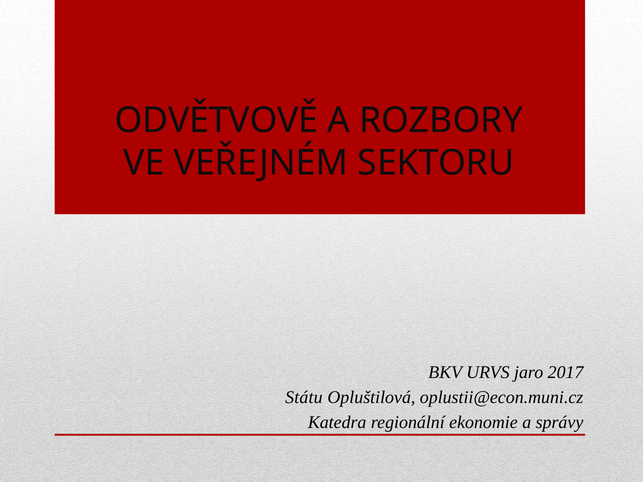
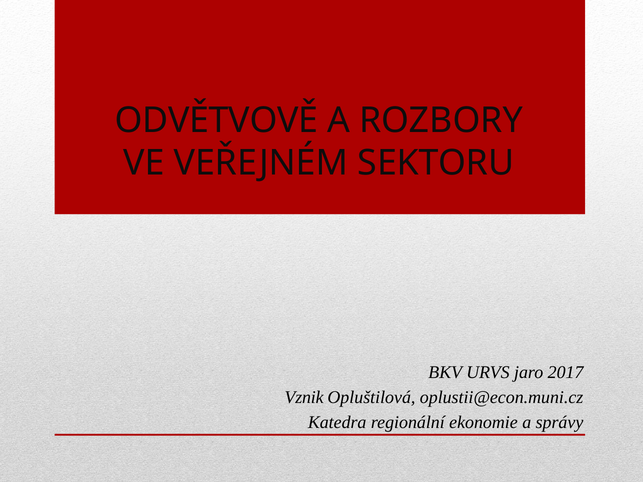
Státu: Státu -> Vznik
